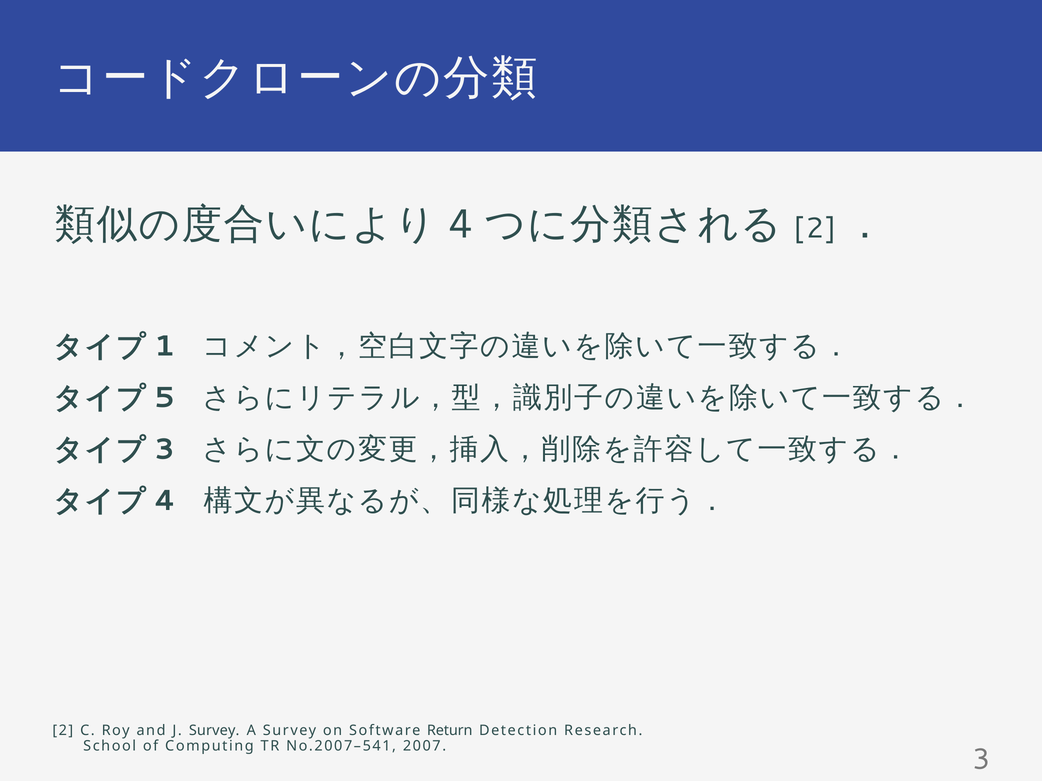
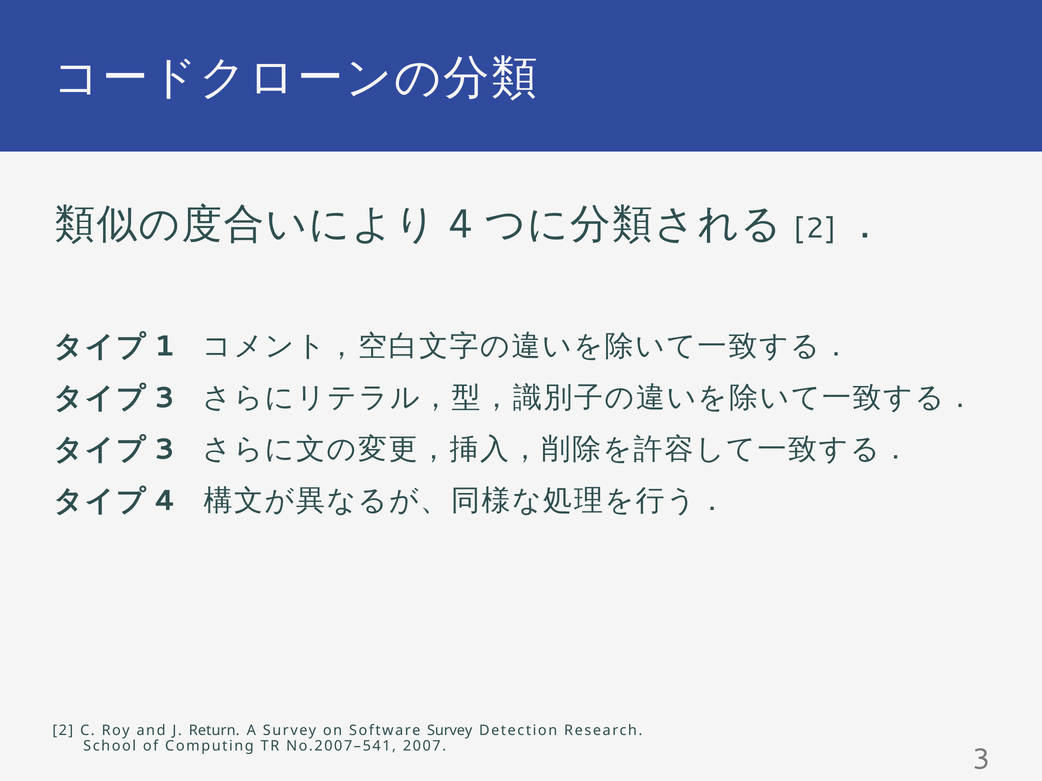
5 at (165, 398): 5 -> 3
J Survey: Survey -> Return
Software Return: Return -> Survey
